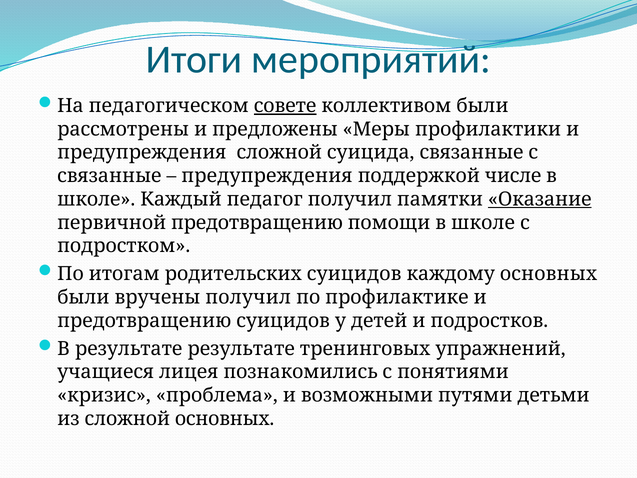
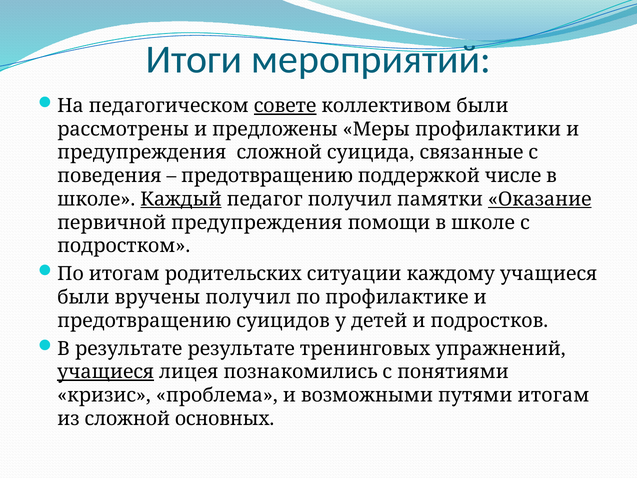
связанные at (109, 176): связанные -> поведения
предупреждения at (267, 176): предупреждения -> предотвращению
Каждый underline: none -> present
первичной предотвращению: предотвращению -> предупреждения
родительских суицидов: суицидов -> ситуации
каждому основных: основных -> учащиеся
учащиеся at (106, 372) underline: none -> present
путями детьми: детьми -> итогам
